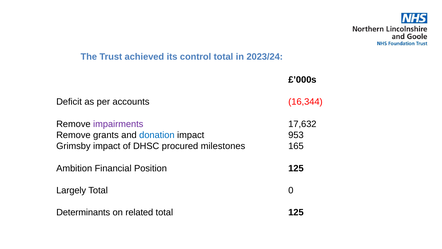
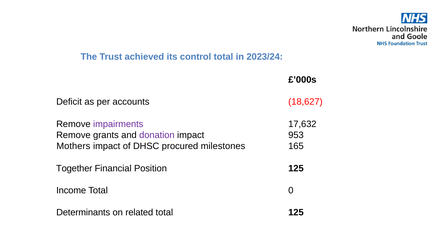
16,344: 16,344 -> 18,627
donation colour: blue -> purple
Grimsby: Grimsby -> Mothers
Ambition: Ambition -> Together
Largely: Largely -> Income
